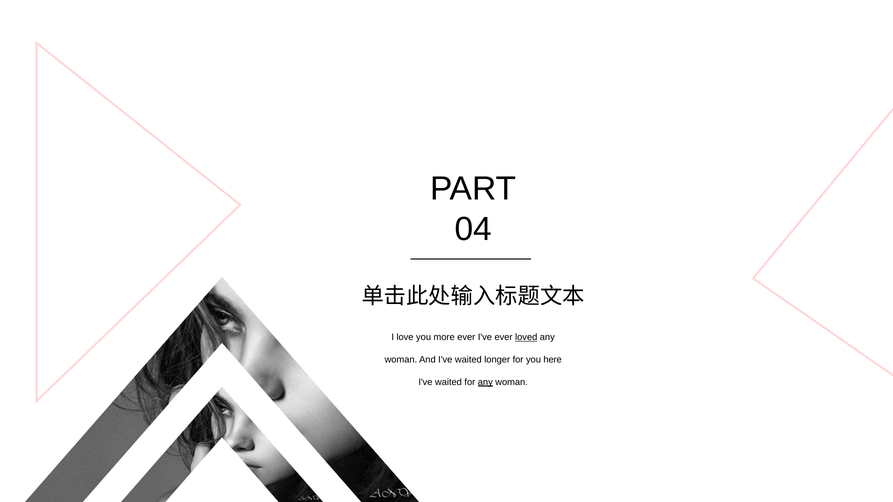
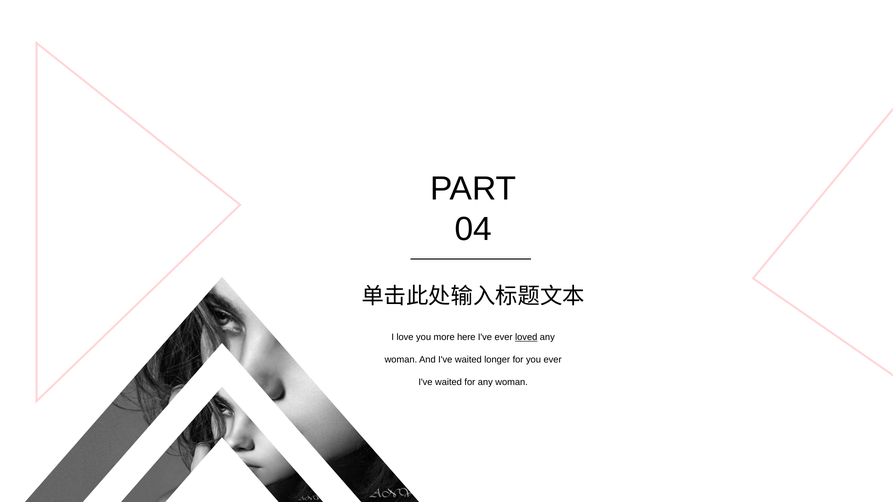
more ever: ever -> here
you here: here -> ever
any at (485, 382) underline: present -> none
